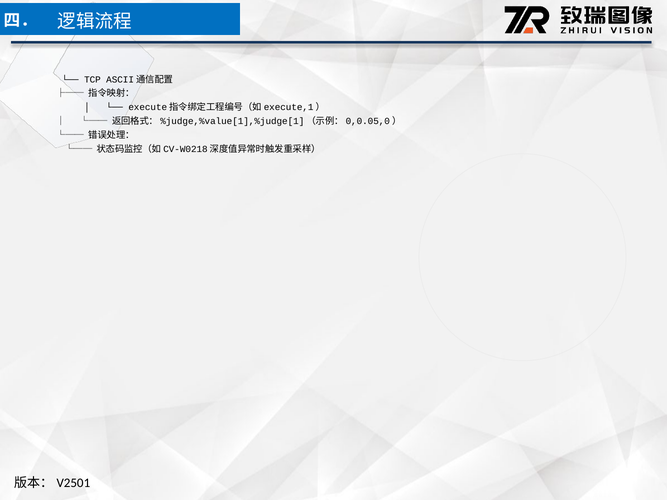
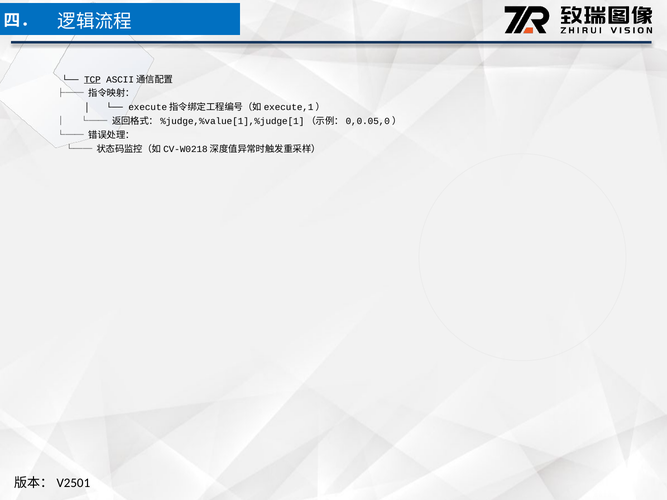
TCP underline: none -> present
